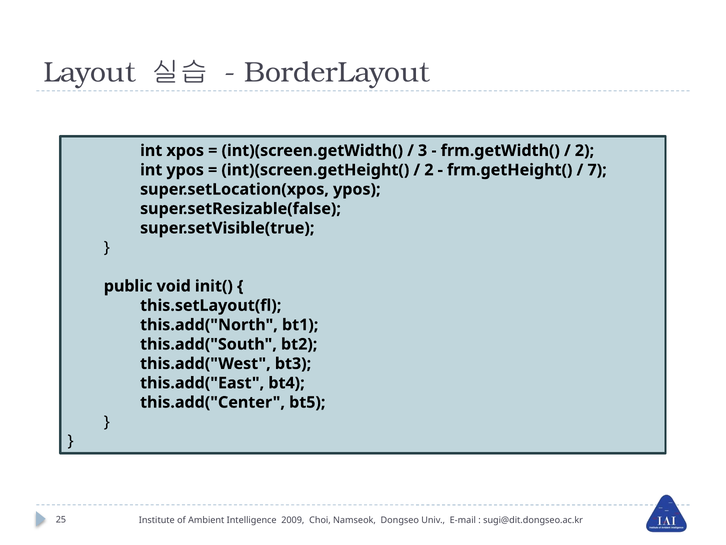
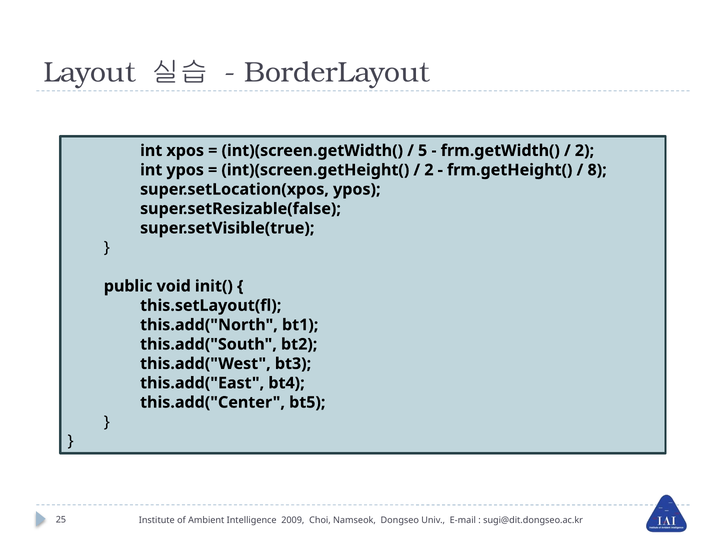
3: 3 -> 5
7: 7 -> 8
